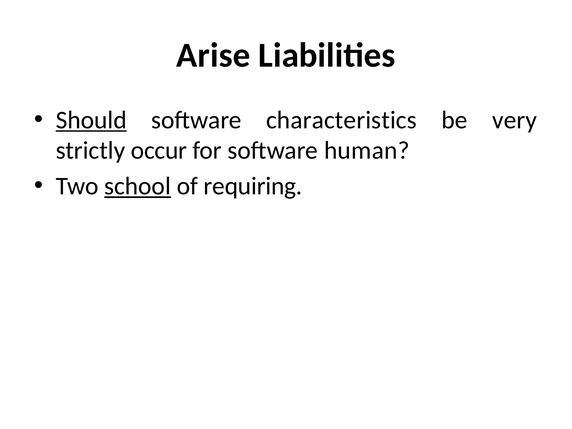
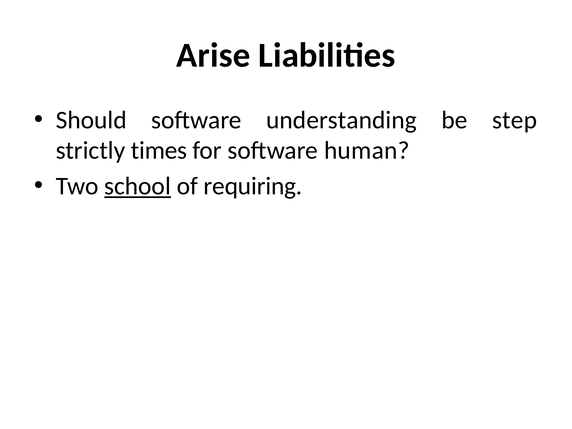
Should underline: present -> none
characteristics: characteristics -> understanding
very: very -> step
occur: occur -> times
